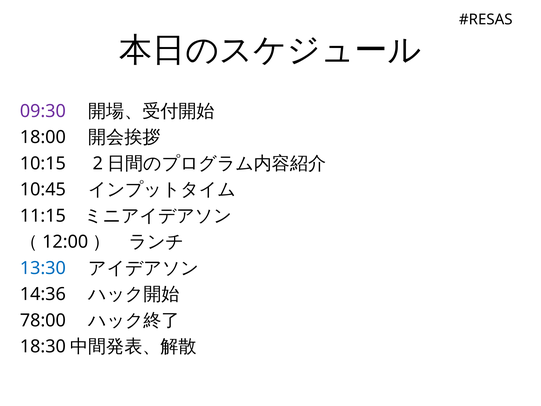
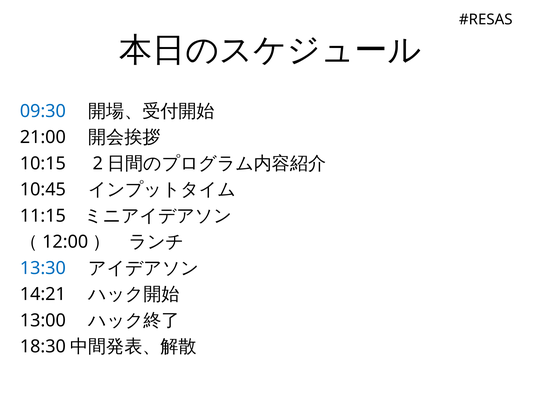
09:30 colour: purple -> blue
18:00: 18:00 -> 21:00
14:36: 14:36 -> 14:21
78:00: 78:00 -> 13:00
